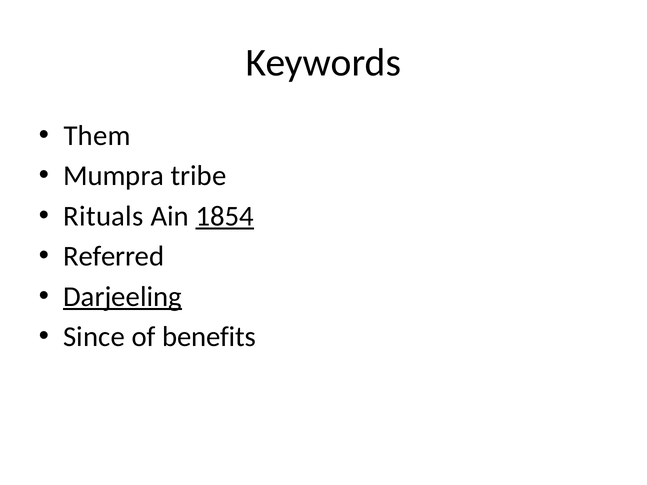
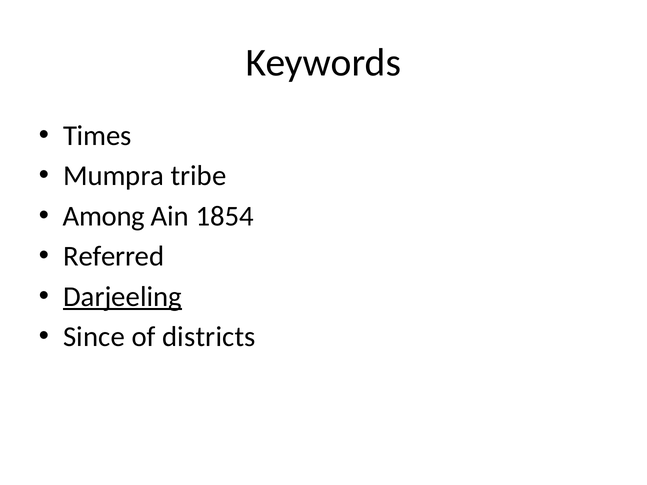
Them: Them -> Times
Rituals: Rituals -> Among
1854 underline: present -> none
benefits: benefits -> districts
